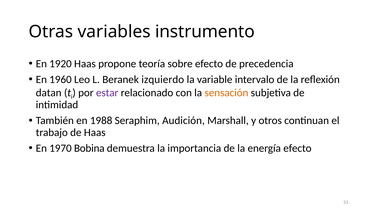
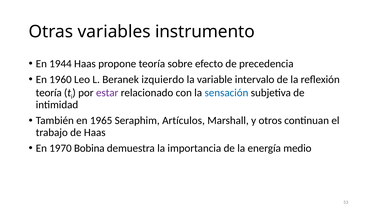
1920: 1920 -> 1944
datan at (49, 93): datan -> teoría
sensación colour: orange -> blue
1988: 1988 -> 1965
Audición: Audición -> Artículos
energía efecto: efecto -> medio
